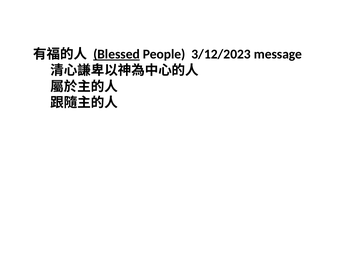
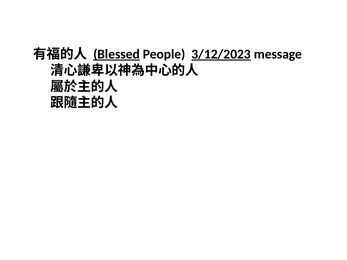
3/12/2023 underline: none -> present
